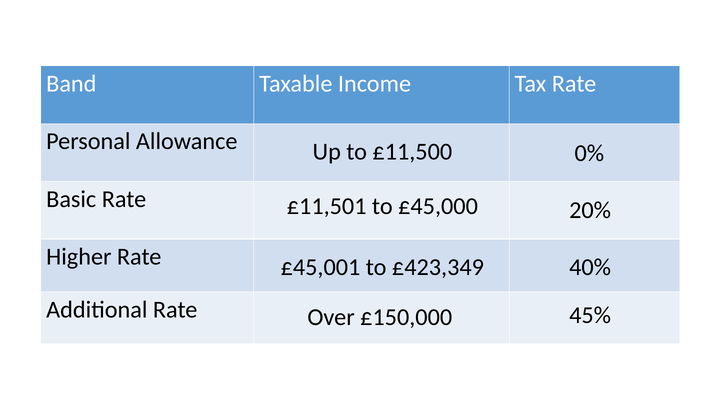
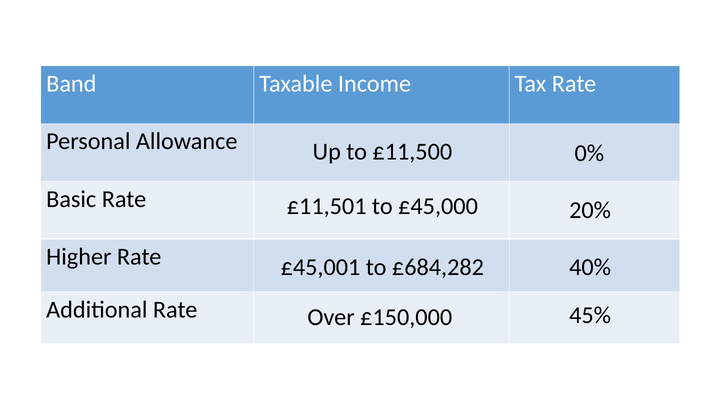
£423,349: £423,349 -> £684,282
